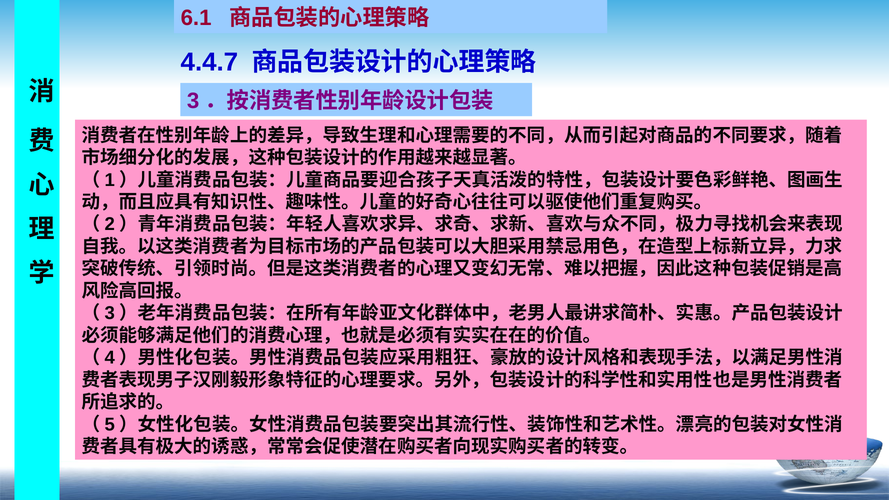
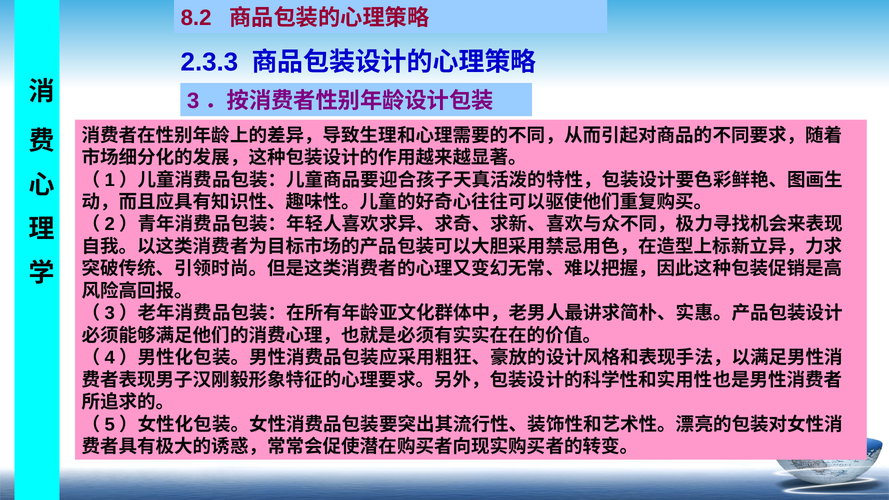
6.1: 6.1 -> 8.2
4.4.7: 4.4.7 -> 2.3.3
